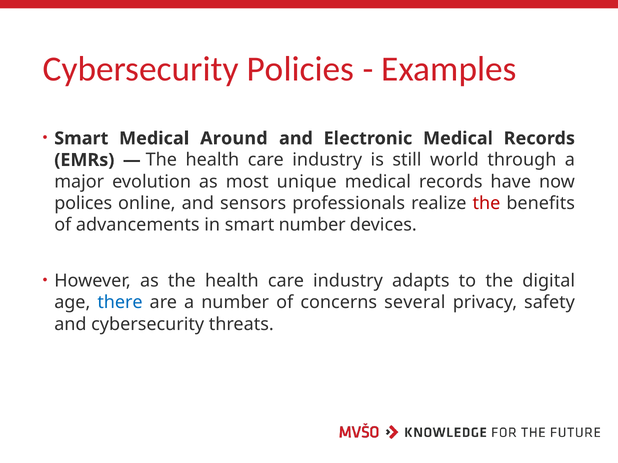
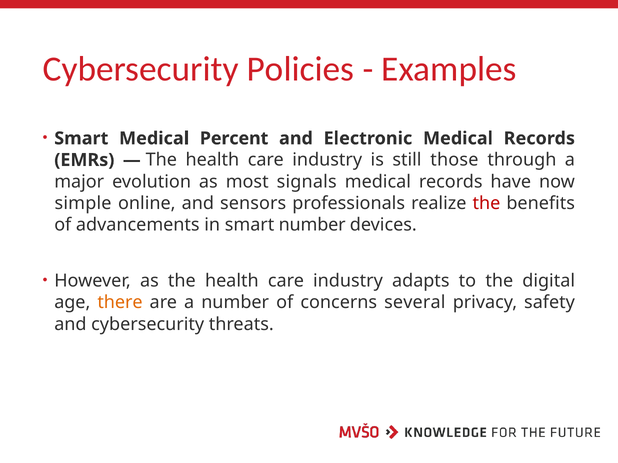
Around: Around -> Percent
world: world -> those
unique: unique -> signals
polices: polices -> simple
there colour: blue -> orange
